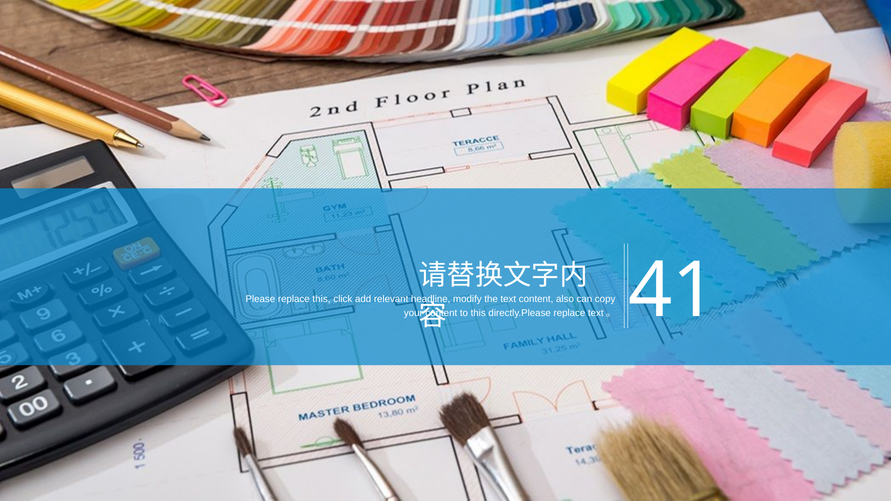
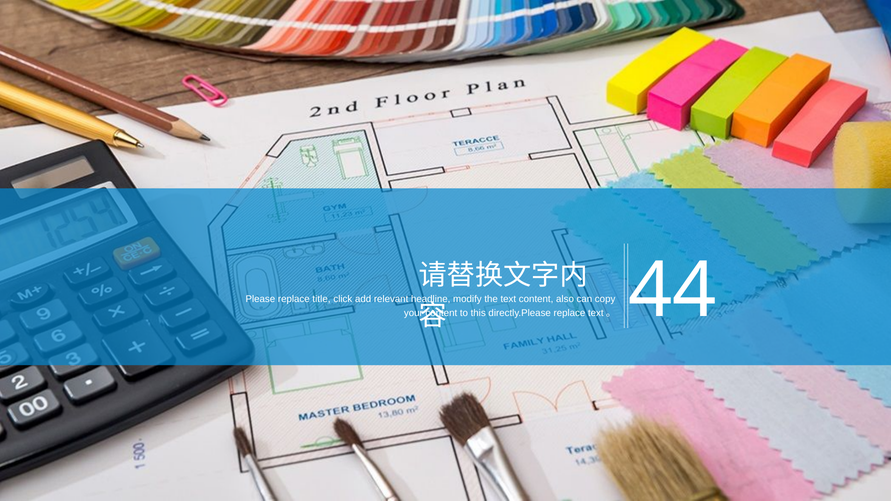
replace this: this -> title
41: 41 -> 44
